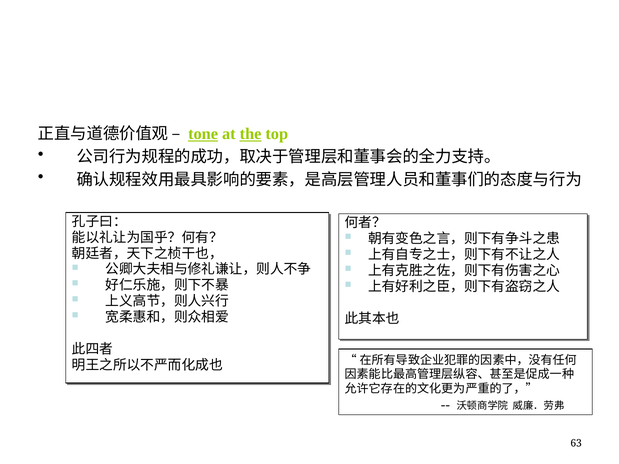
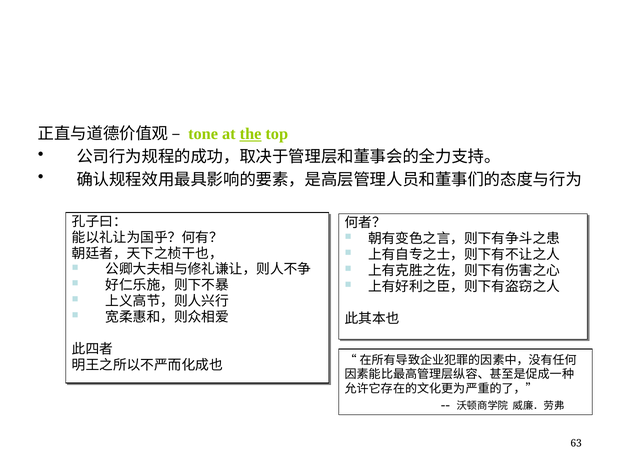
tone underline: present -> none
